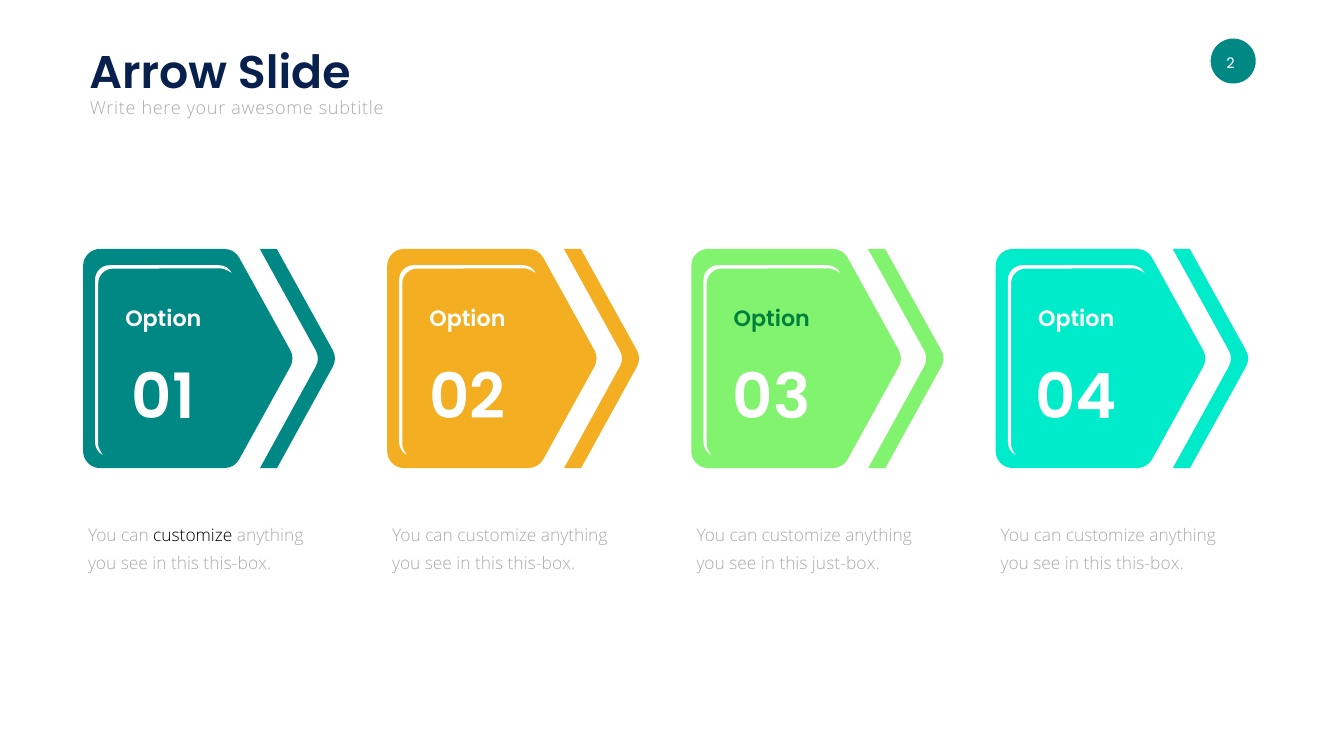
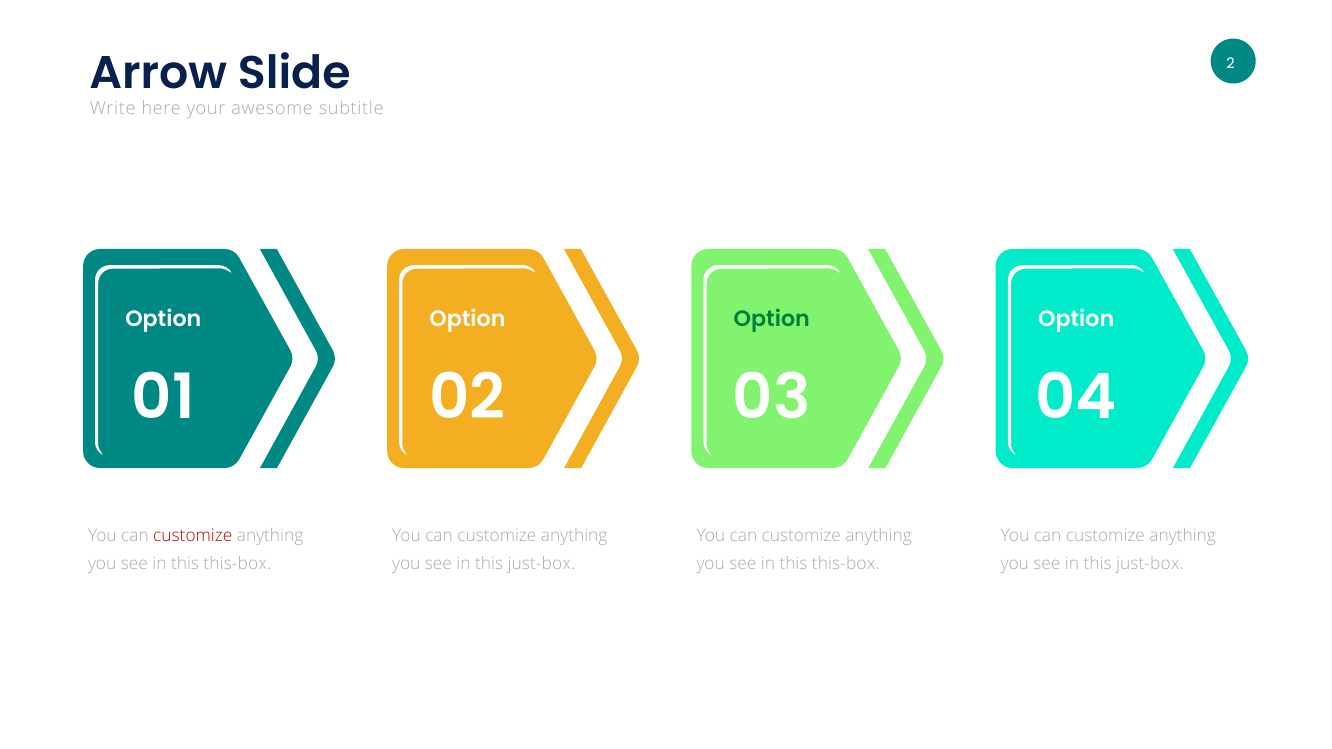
customize at (193, 536) colour: black -> red
this-box at (541, 564): this-box -> just-box
just-box at (846, 564): just-box -> this-box
this-box at (1150, 564): this-box -> just-box
